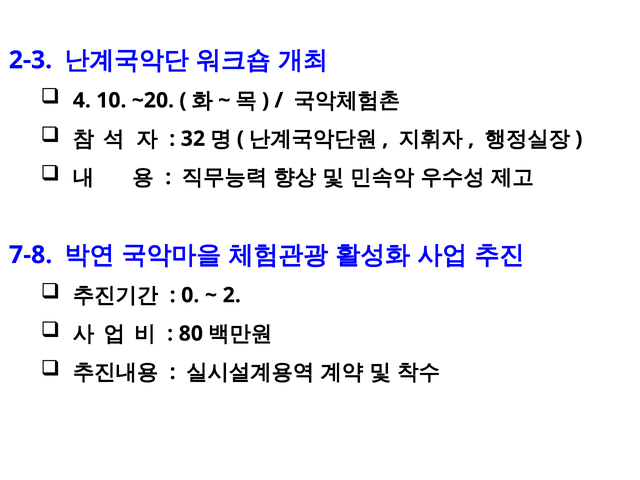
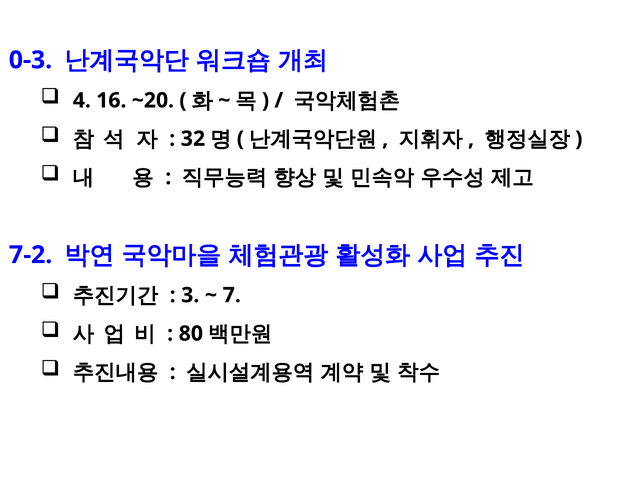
2-3: 2-3 -> 0-3
10: 10 -> 16
7-8: 7-8 -> 7-2
0: 0 -> 3
2: 2 -> 7
